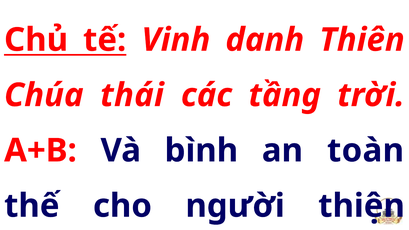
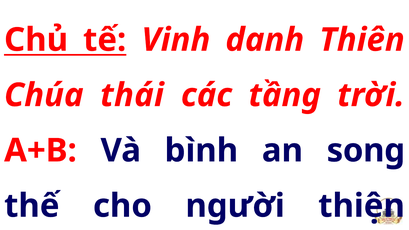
toàn: toàn -> song
